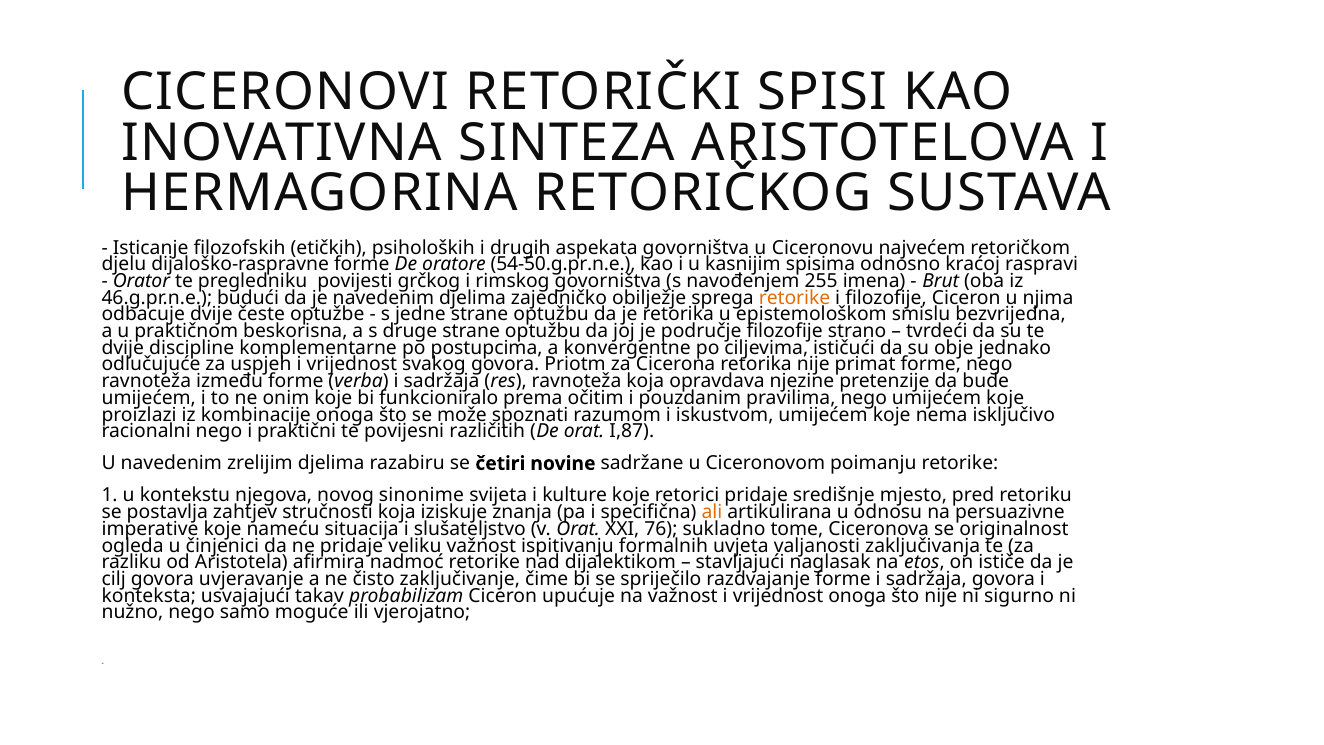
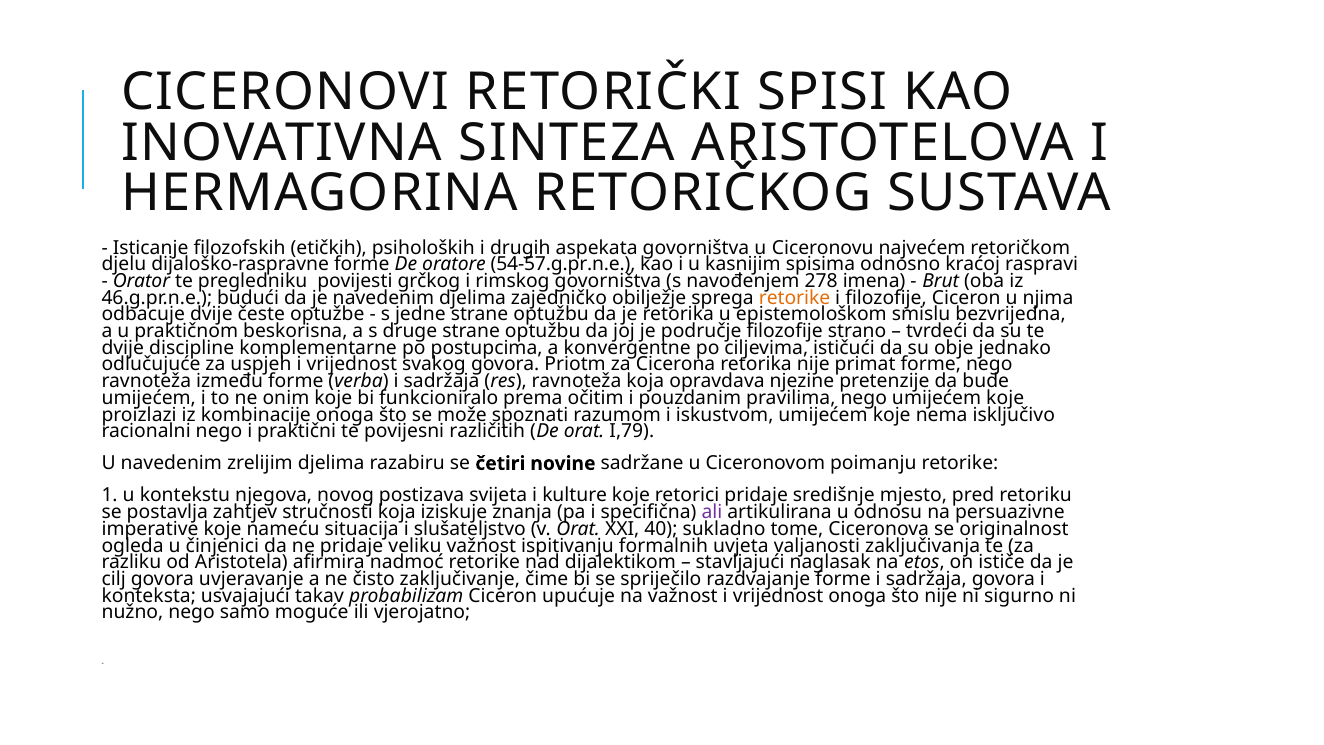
54-50.g.pr.n.e: 54-50.g.pr.n.e -> 54-57.g.pr.n.e
255: 255 -> 278
I,87: I,87 -> I,79
sinonime: sinonime -> postizava
ali colour: orange -> purple
76: 76 -> 40
